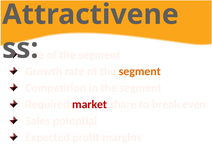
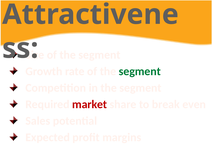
segment at (140, 71) colour: orange -> green
